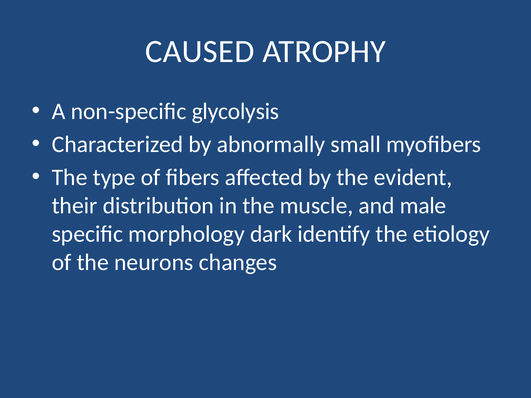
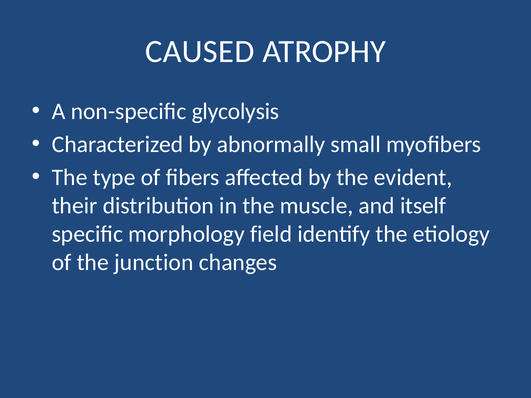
male: male -> itself
dark: dark -> field
neurons: neurons -> junction
